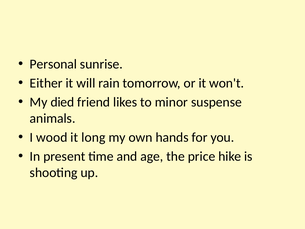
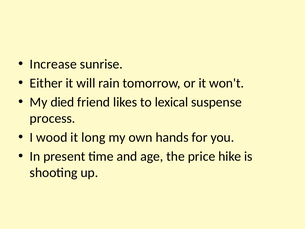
Personal: Personal -> Increase
minor: minor -> lexical
animals: animals -> process
